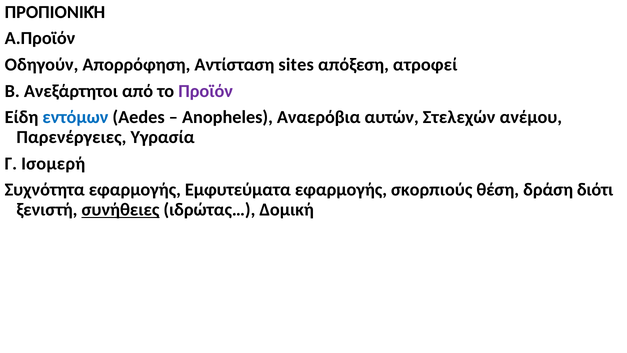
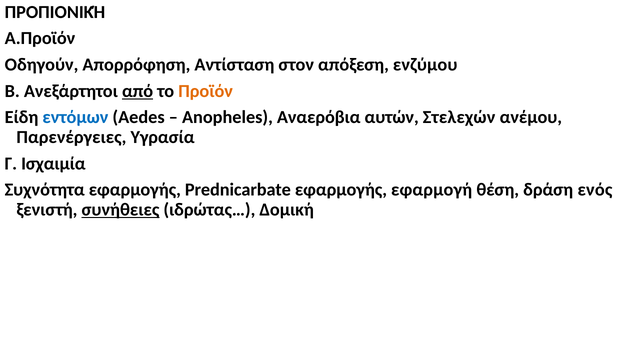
sites: sites -> στον
ατροφεί: ατροφεί -> ενζύμου
από underline: none -> present
Προϊόν colour: purple -> orange
Ισομερή: Ισομερή -> Ισχαιμία
Εμφυτεύματα: Εμφυτεύματα -> Prednicarbate
σκορπιούς: σκορπιούς -> εφαρμογή
διότι: διότι -> ενός
